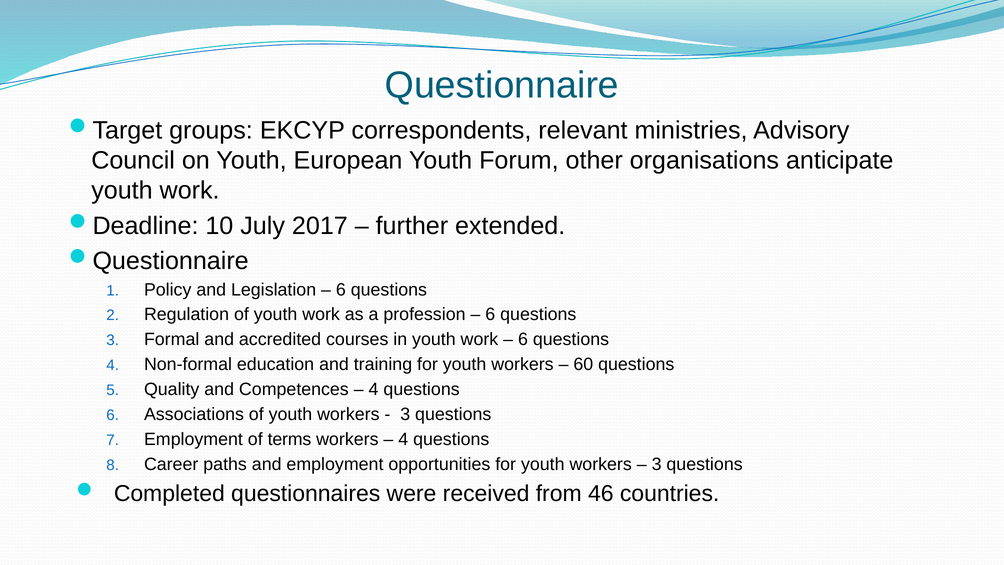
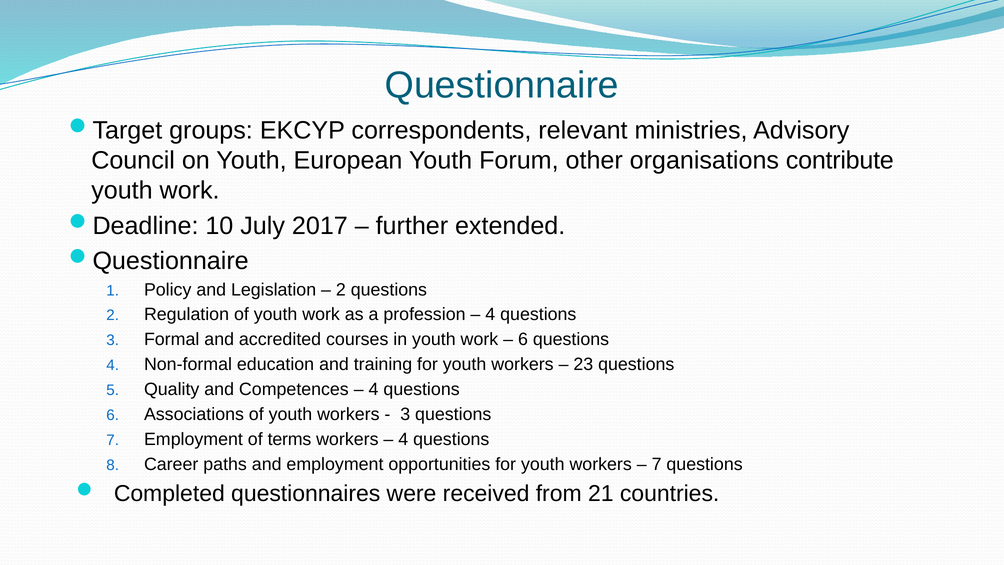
anticipate: anticipate -> contribute
6 at (341, 290): 6 -> 2
6 at (490, 314): 6 -> 4
60: 60 -> 23
3 at (657, 464): 3 -> 7
46: 46 -> 21
